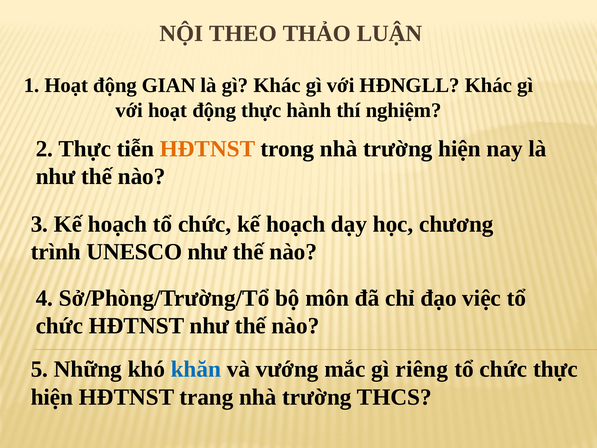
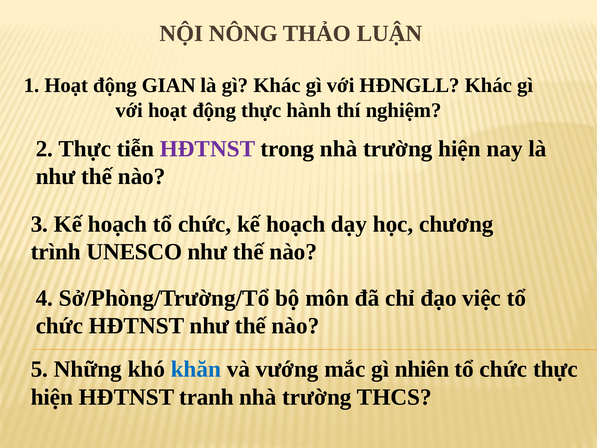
THEO: THEO -> NÔNG
HĐTNST at (207, 149) colour: orange -> purple
riêng: riêng -> nhiên
trang: trang -> tranh
